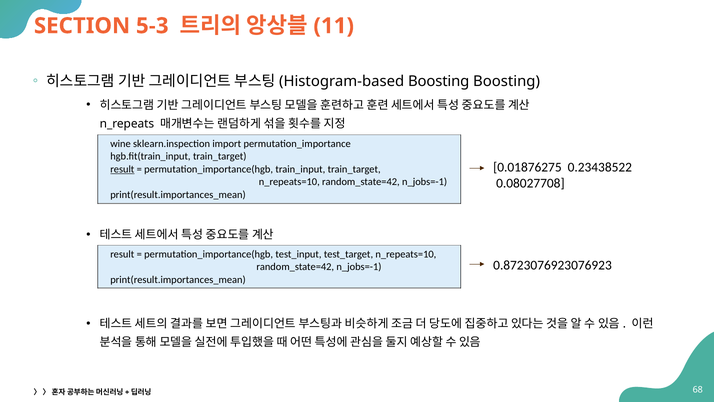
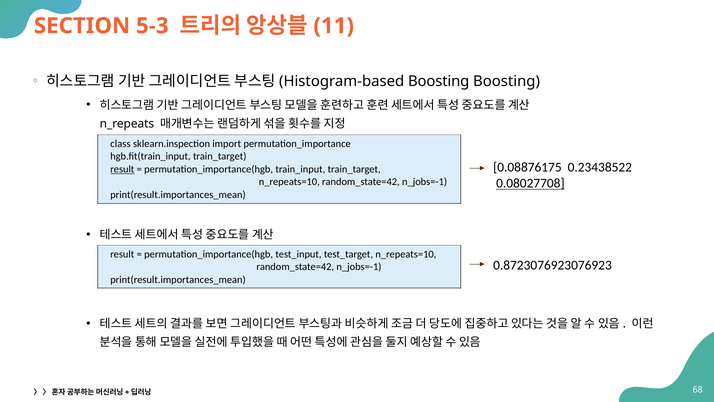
wine: wine -> class
0.01876275: 0.01876275 -> 0.08876175
0.08027708 underline: none -> present
